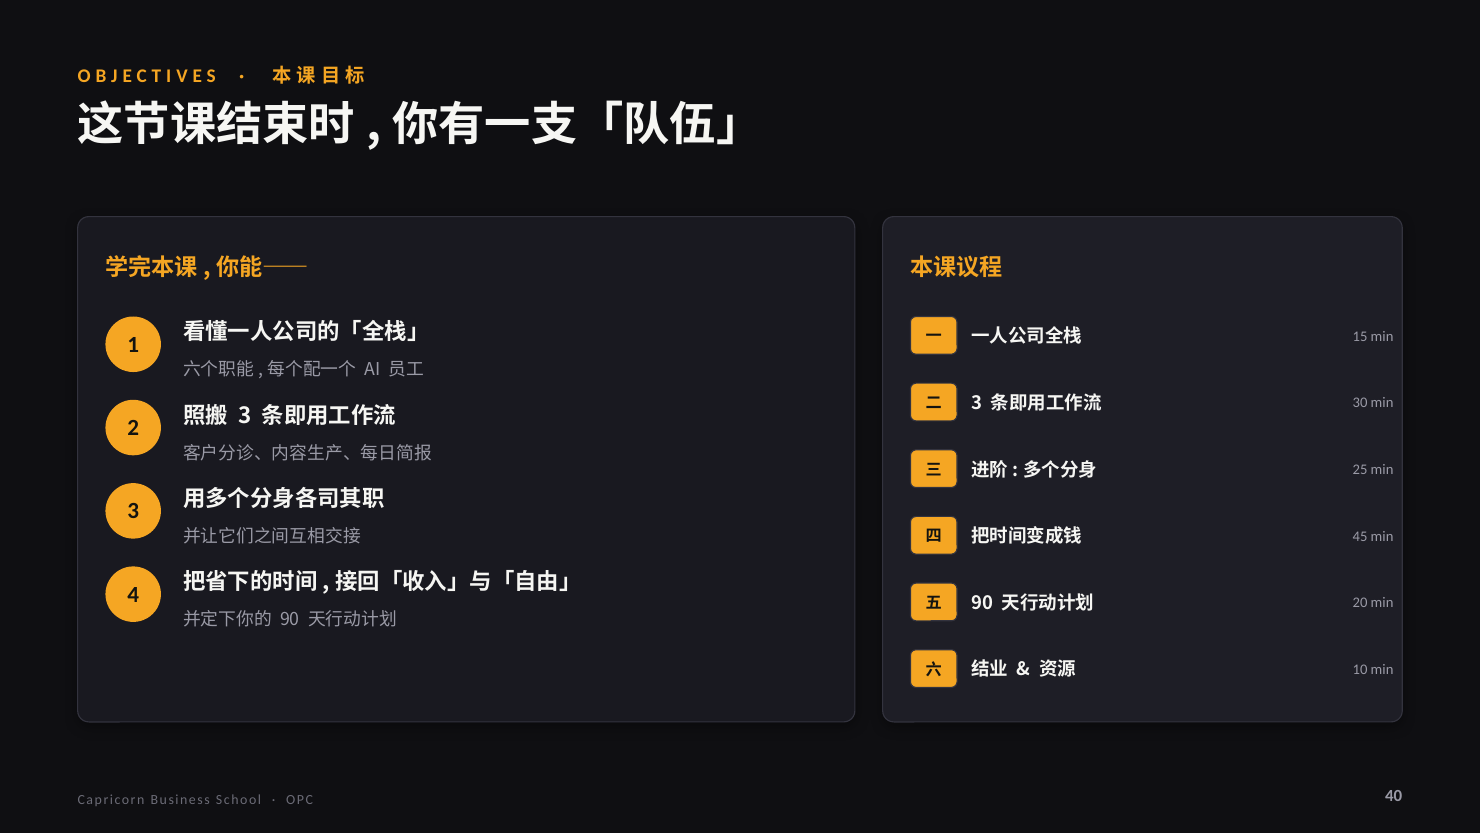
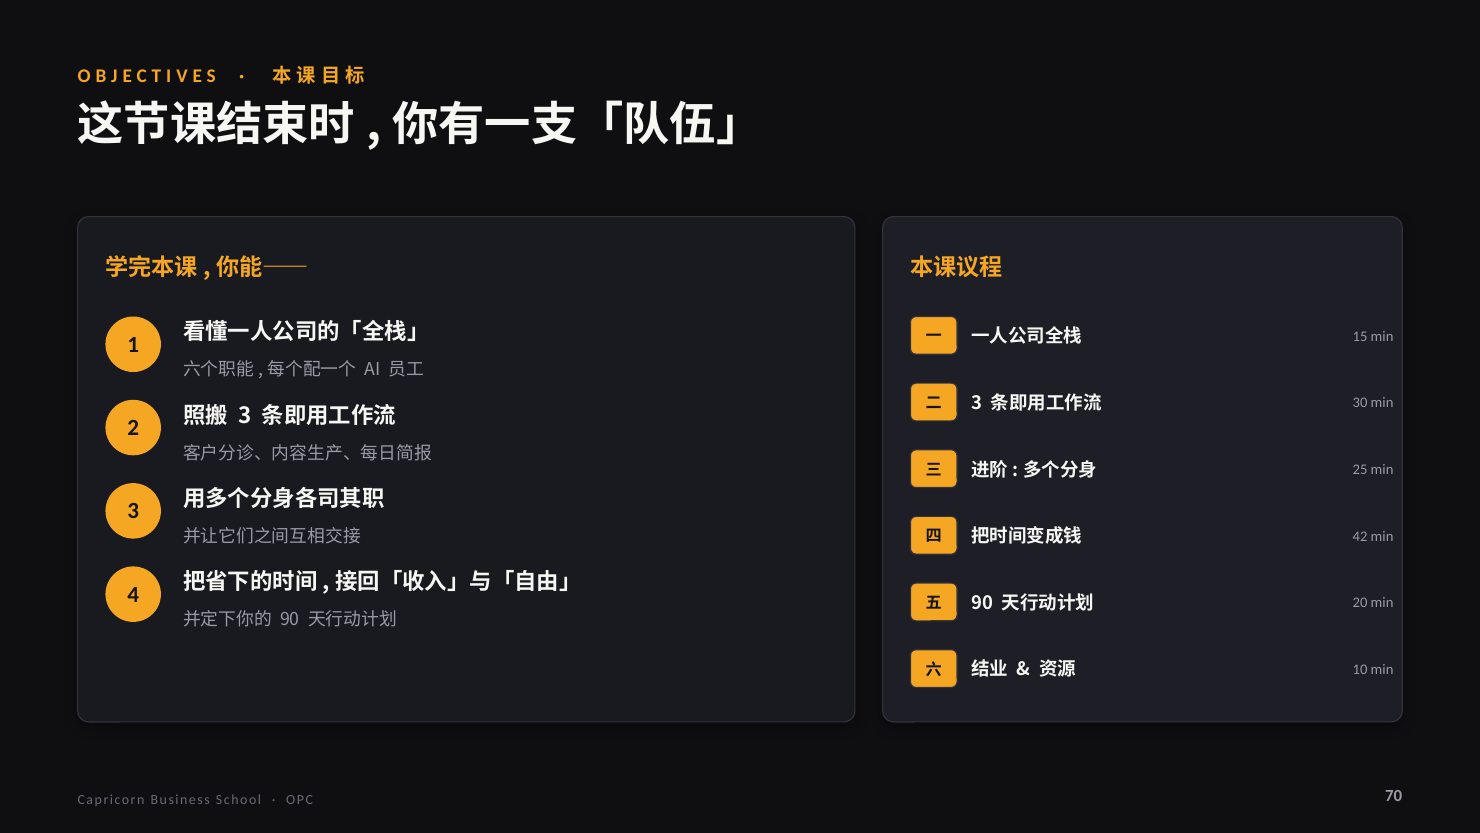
45: 45 -> 42
40: 40 -> 70
